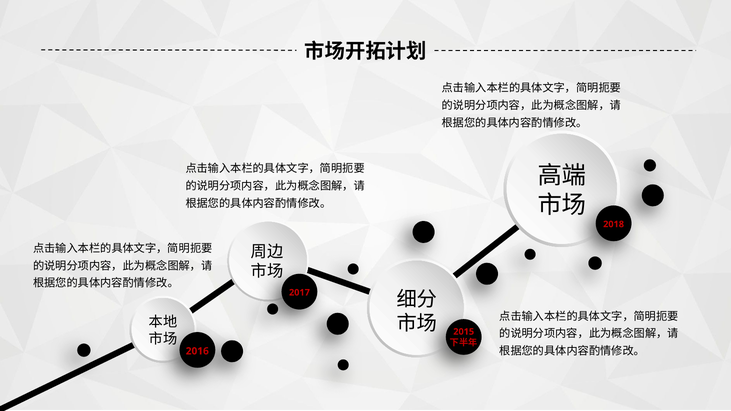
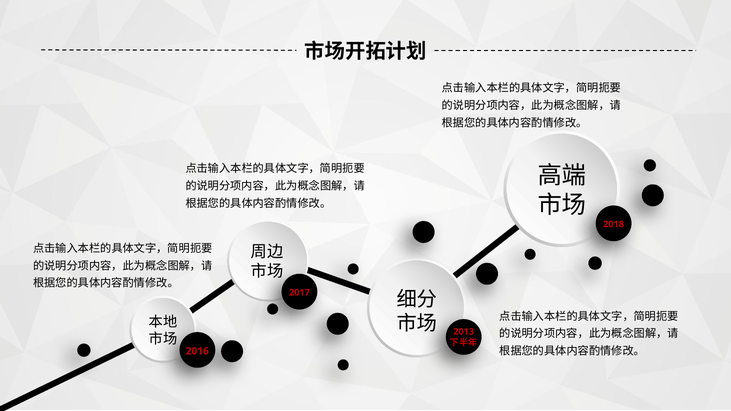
2015: 2015 -> 2013
